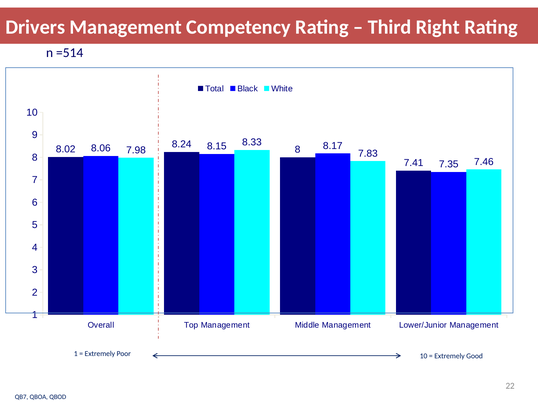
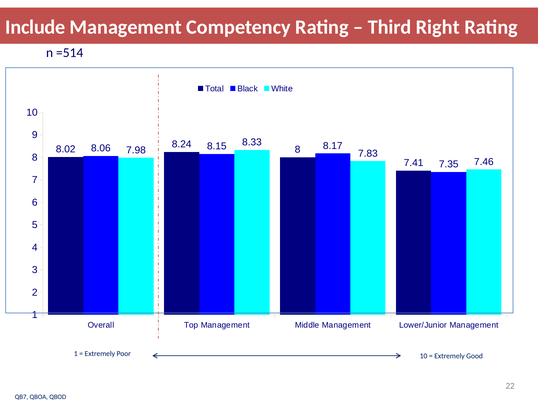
Drivers: Drivers -> Include
